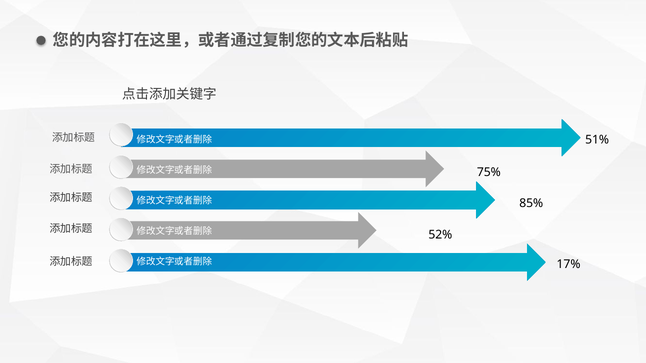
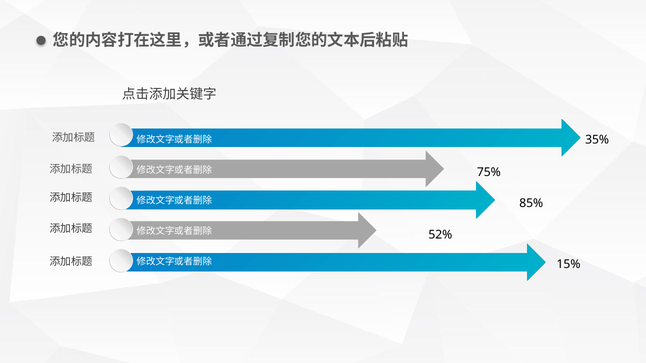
51%: 51% -> 35%
17%: 17% -> 15%
